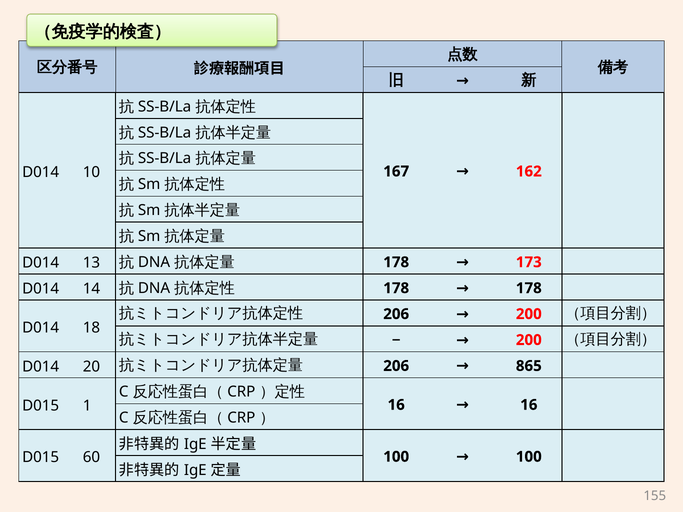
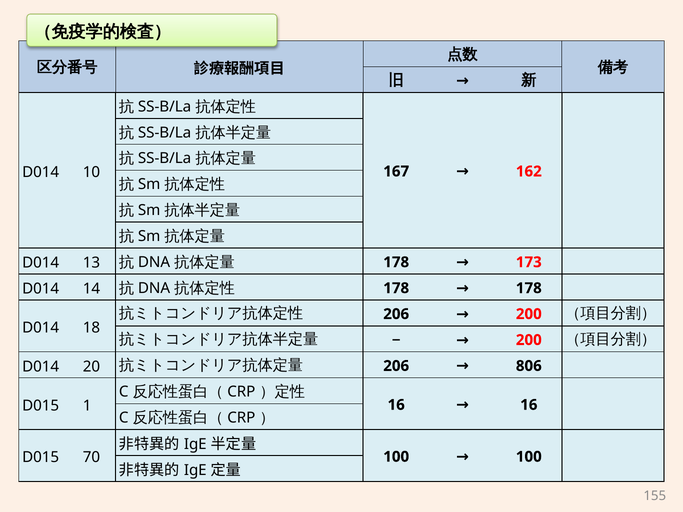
865: 865 -> 806
60: 60 -> 70
